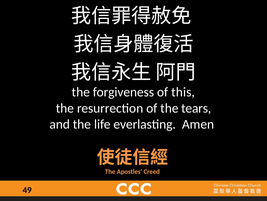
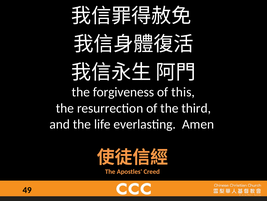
tears: tears -> third
